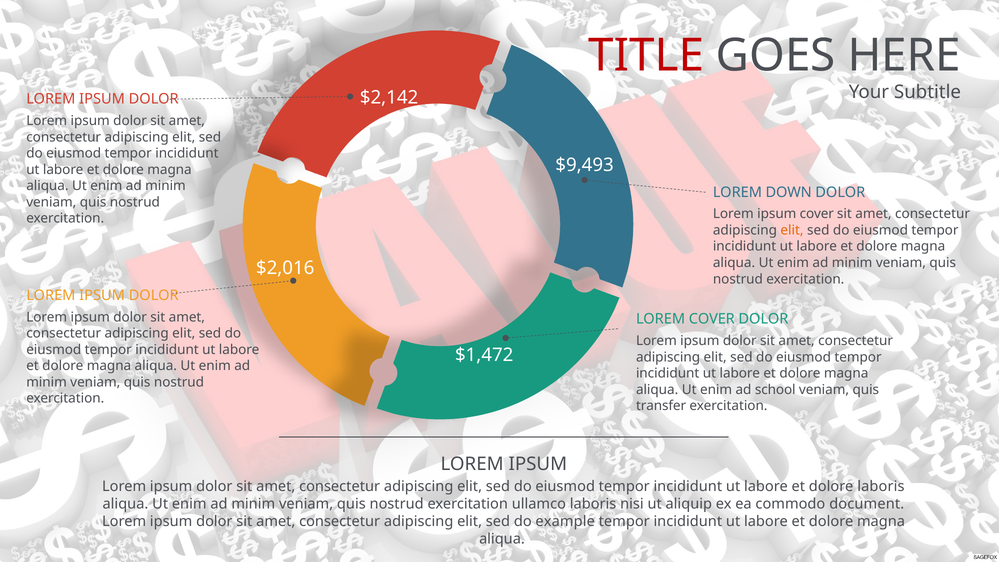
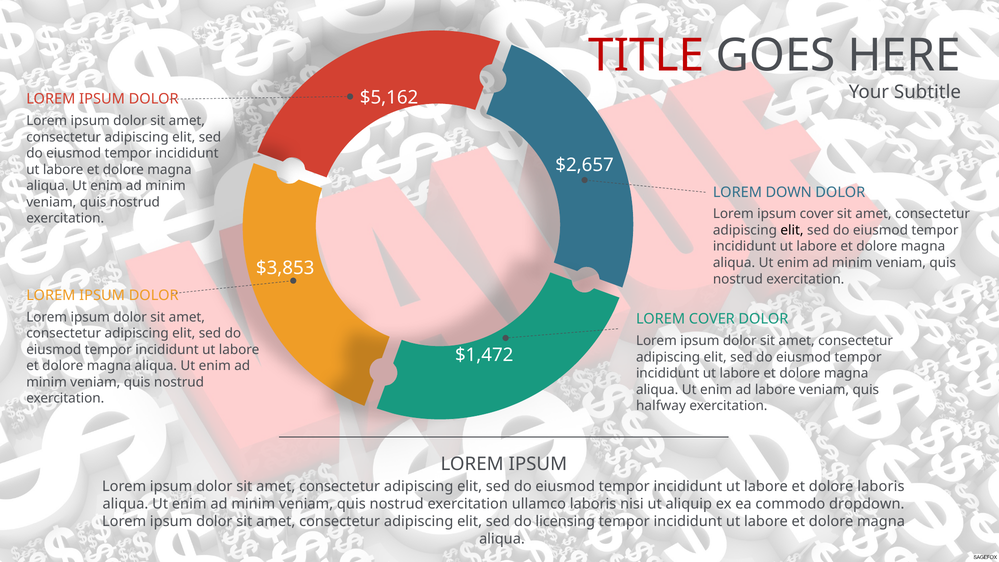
$2,142: $2,142 -> $5,162
$9,493: $9,493 -> $2,657
elit at (792, 230) colour: orange -> black
$2,016: $2,016 -> $3,853
ad school: school -> labore
transfer: transfer -> halfway
document: document -> dropdown
example: example -> licensing
